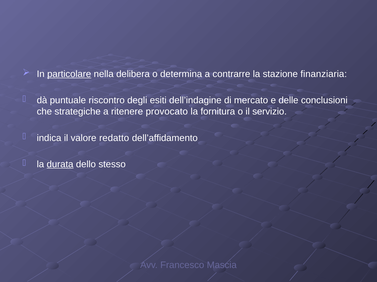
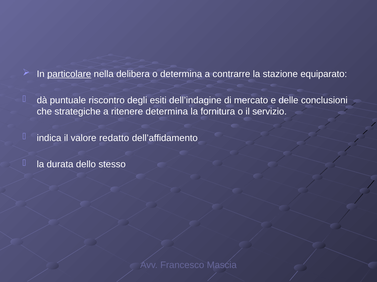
finanziaria: finanziaria -> equiparato
ritenere provocato: provocato -> determina
durata underline: present -> none
